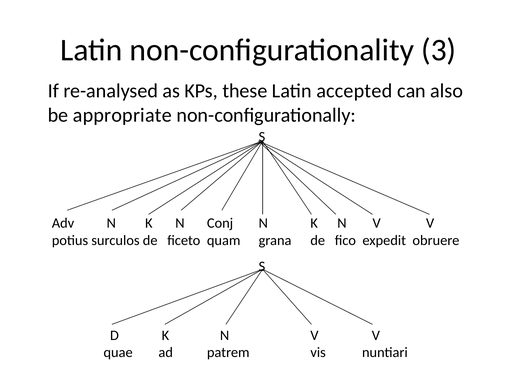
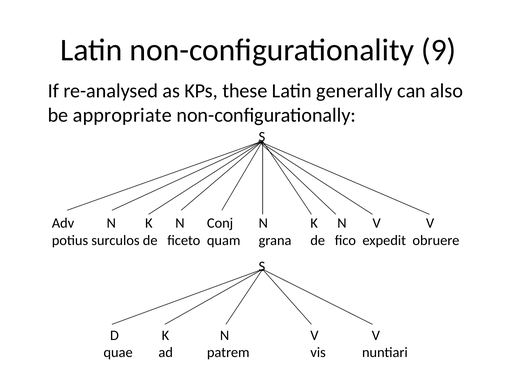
3: 3 -> 9
accepted: accepted -> generally
